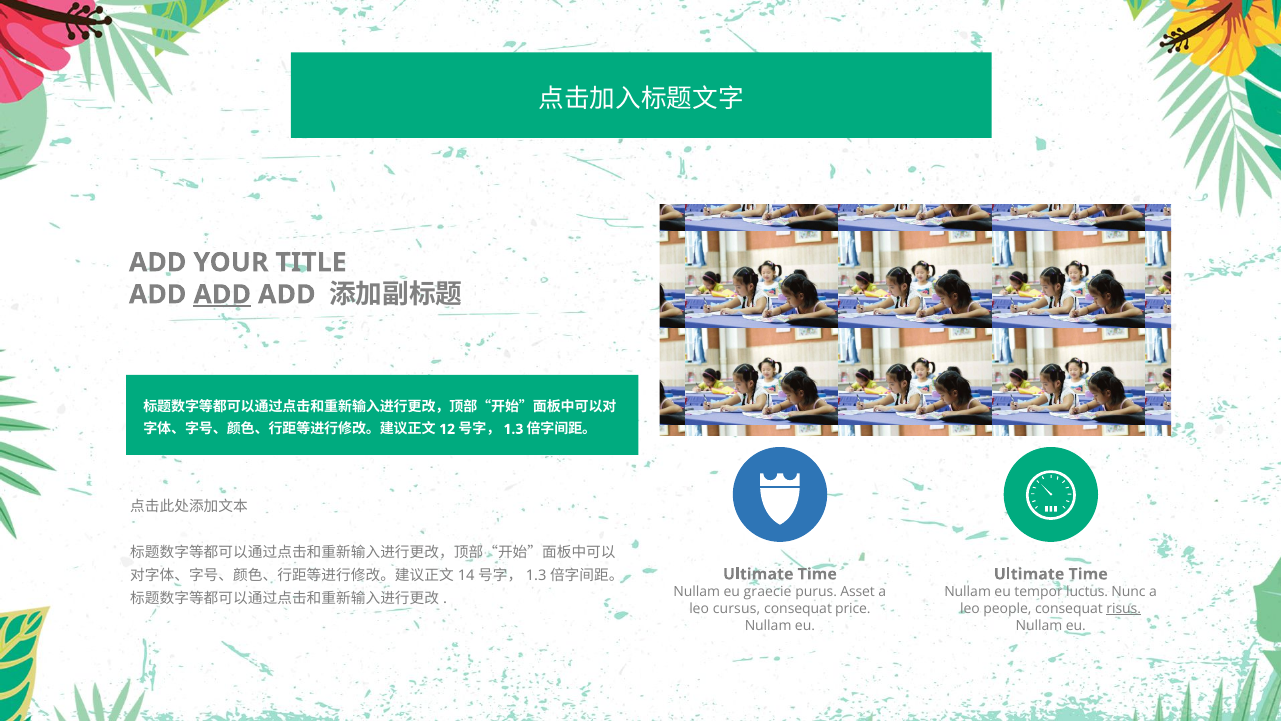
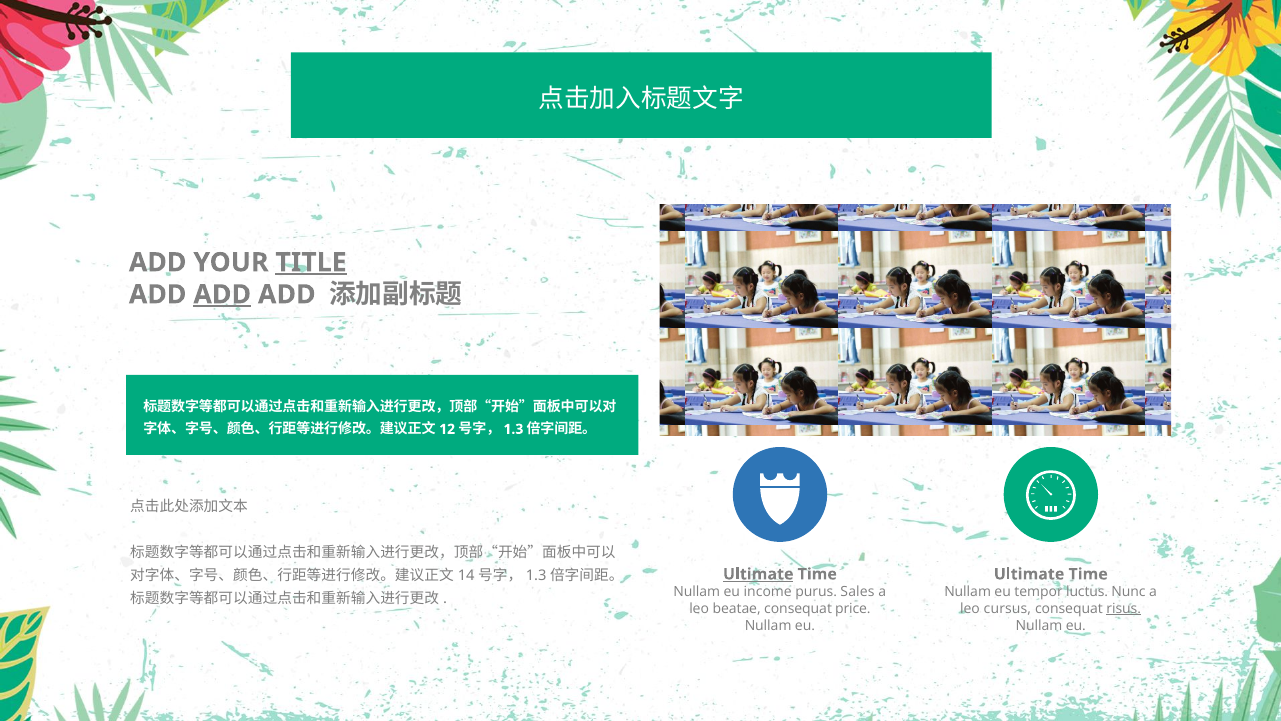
TITLE underline: none -> present
Ultimate at (758, 574) underline: none -> present
graecie: graecie -> income
Asset: Asset -> Sales
cursus: cursus -> beatae
people: people -> cursus
